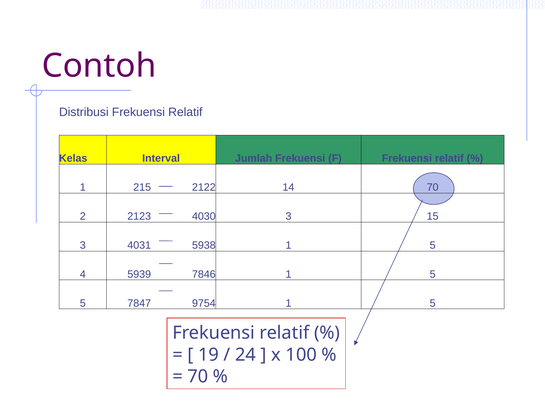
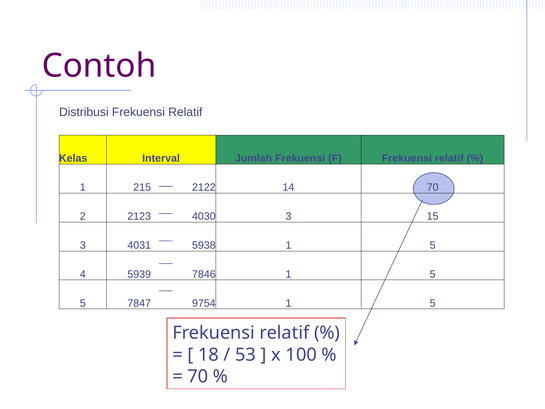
19: 19 -> 18
24: 24 -> 53
